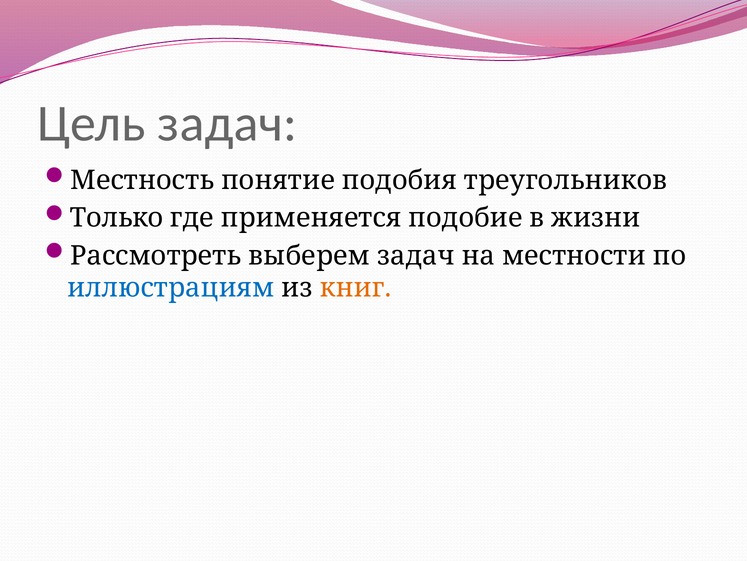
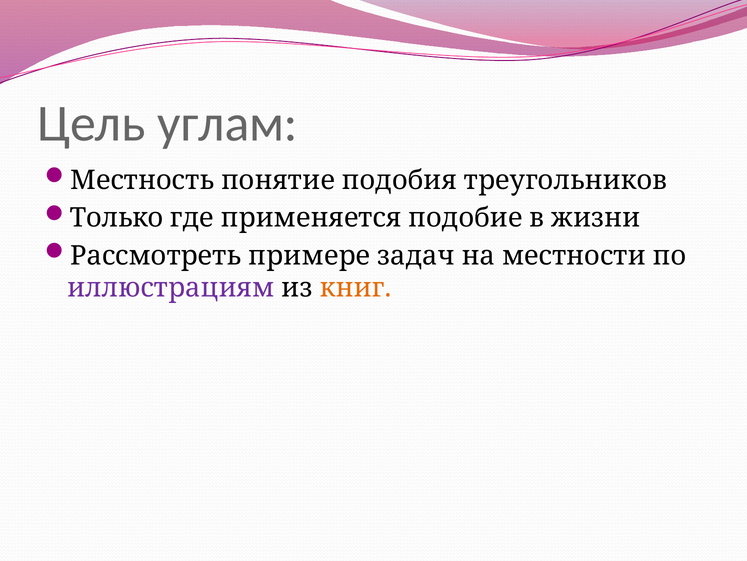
Цель задач: задач -> углам
выберем: выберем -> примере
иллюстрациям colour: blue -> purple
